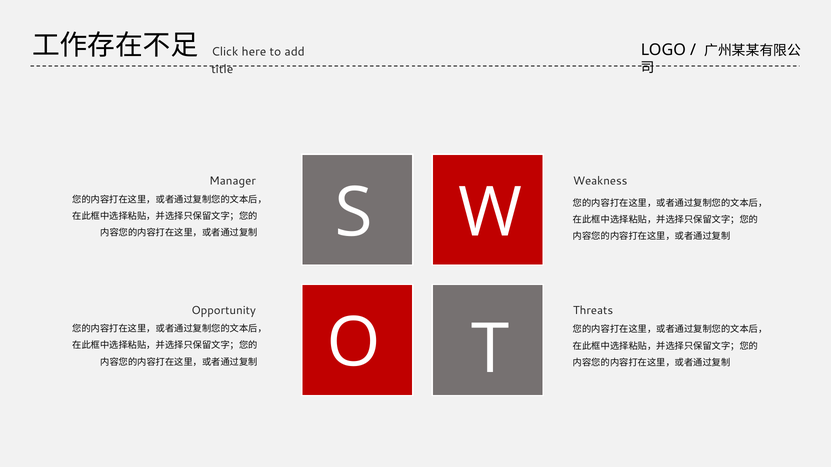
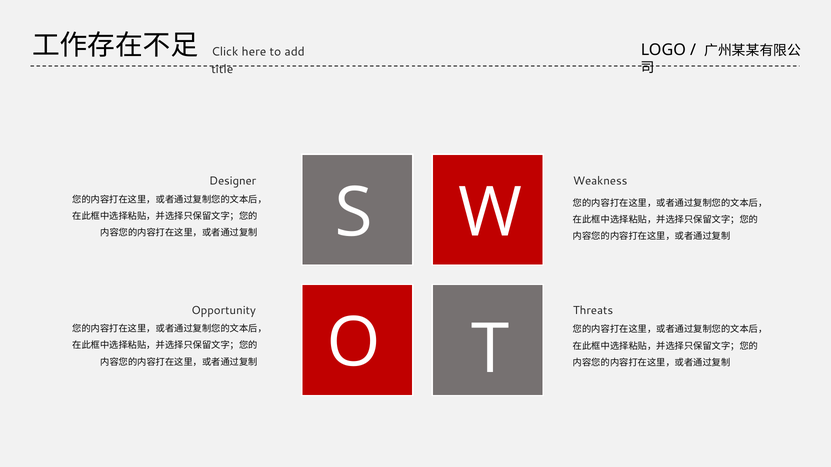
Manager: Manager -> Designer
